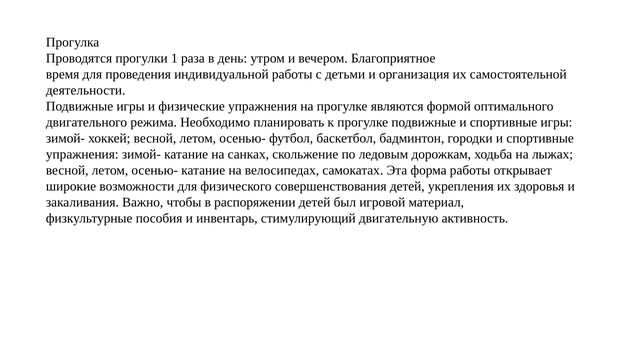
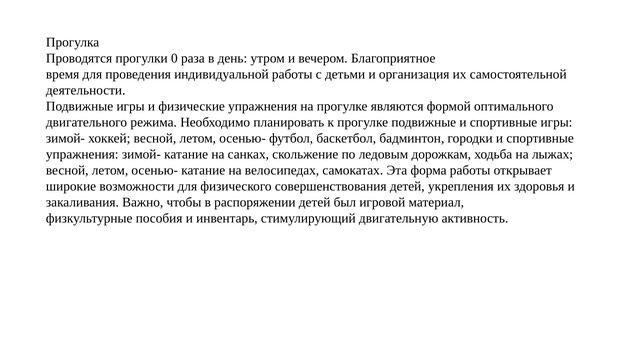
1: 1 -> 0
